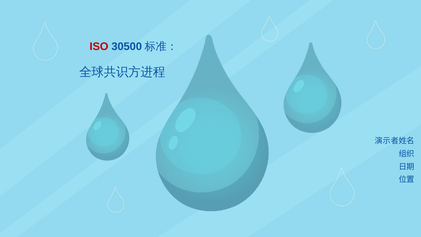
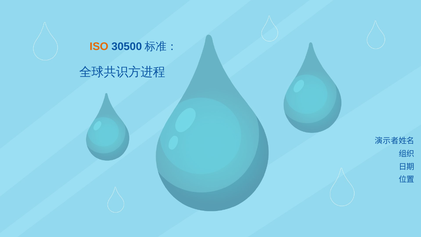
ISO colour: red -> orange
